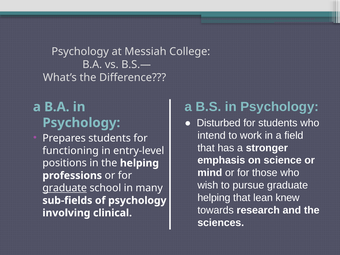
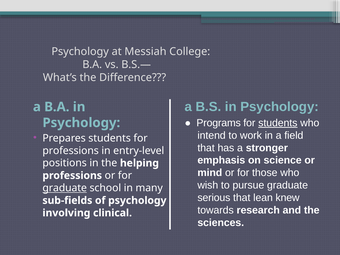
Disturbed: Disturbed -> Programs
students at (278, 123) underline: none -> present
functioning at (71, 151): functioning -> professions
helping at (214, 198): helping -> serious
